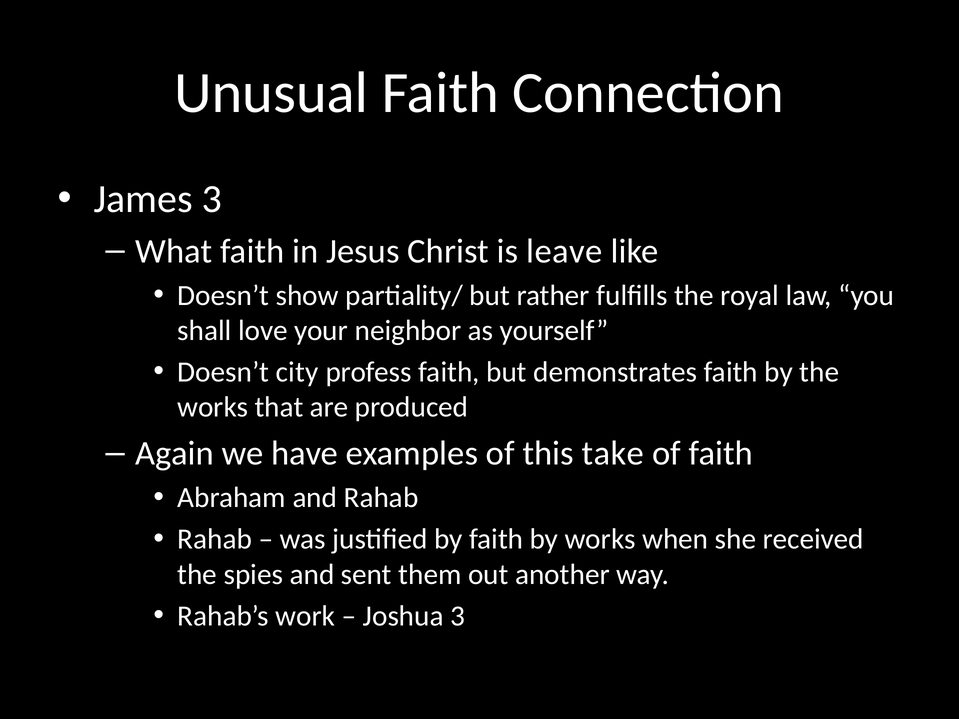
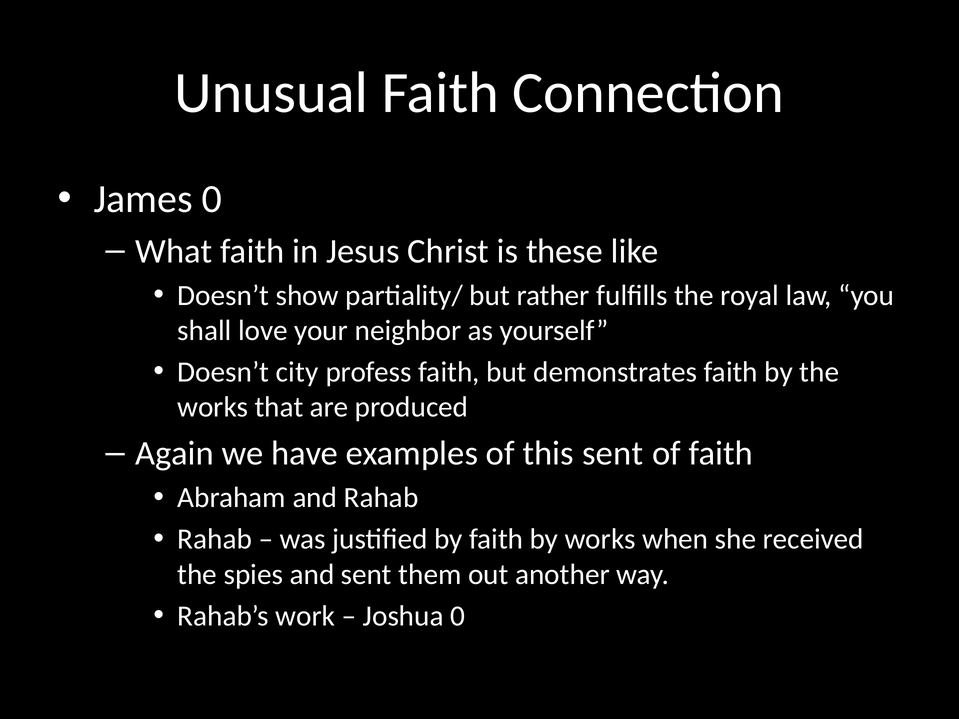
James 3: 3 -> 0
leave: leave -> these
this take: take -> sent
Joshua 3: 3 -> 0
